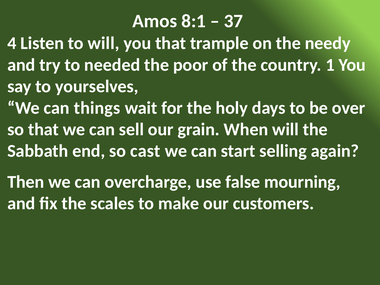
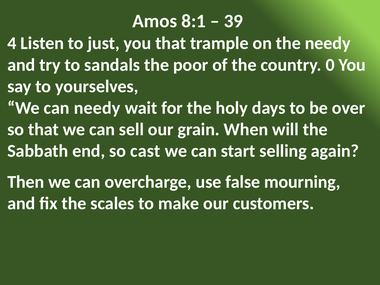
37: 37 -> 39
to will: will -> just
needed: needed -> sandals
1: 1 -> 0
can things: things -> needy
